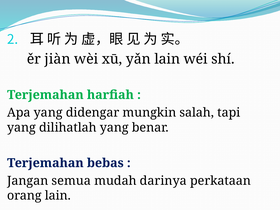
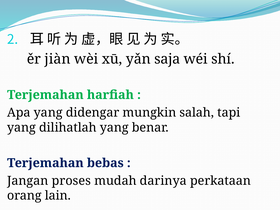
yǎn lain: lain -> saja
semua: semua -> proses
